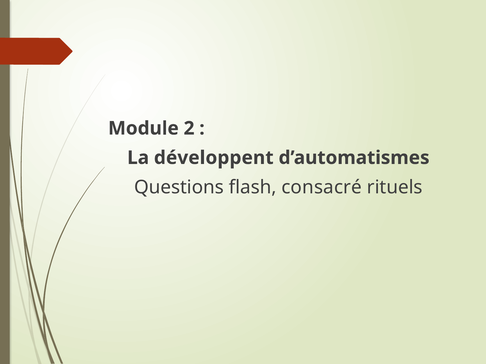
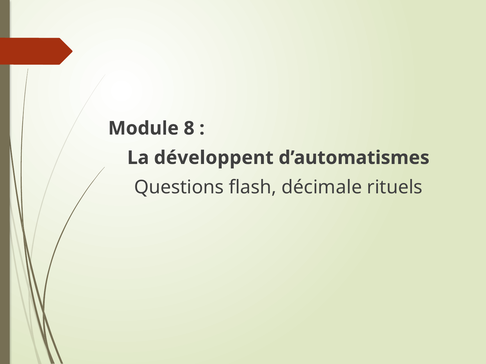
2: 2 -> 8
consacré: consacré -> décimale
